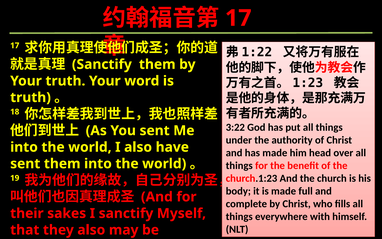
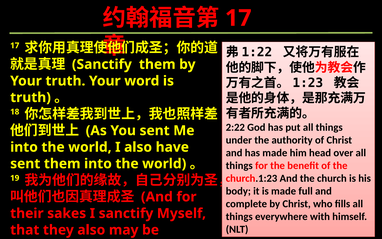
3:22: 3:22 -> 2:22
